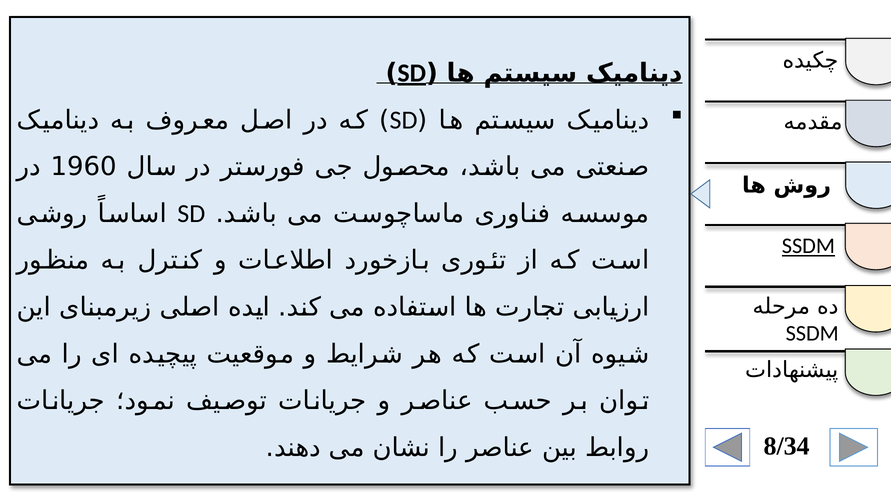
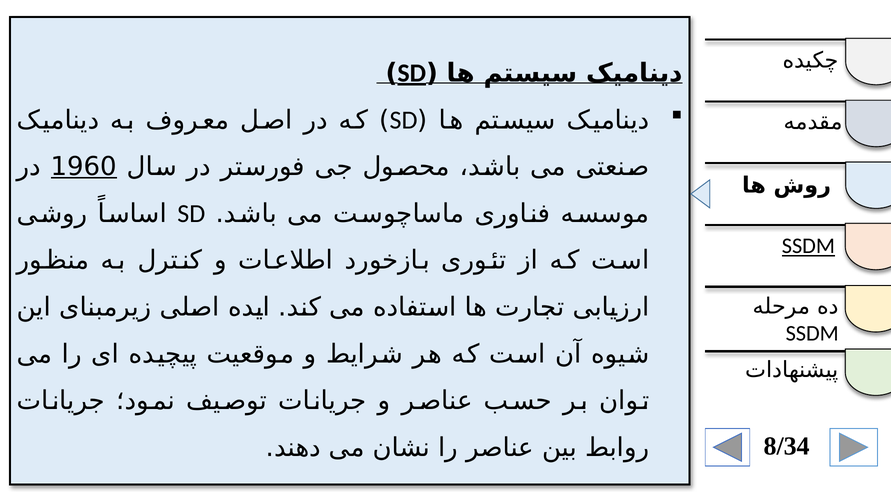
1960 underline: none -> present
